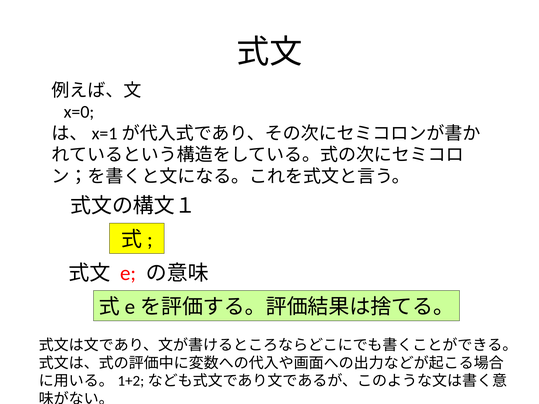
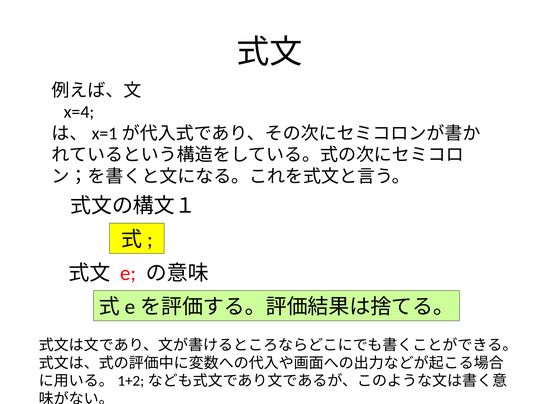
x=0: x=0 -> x=4
